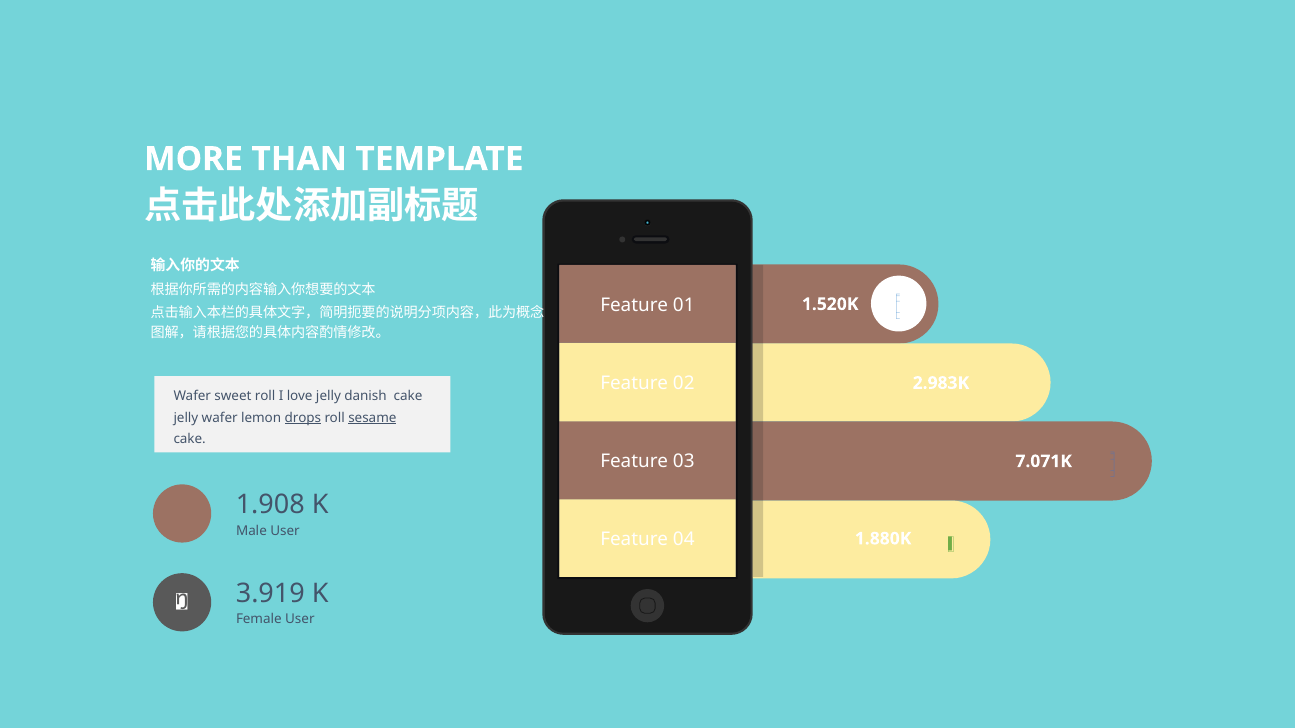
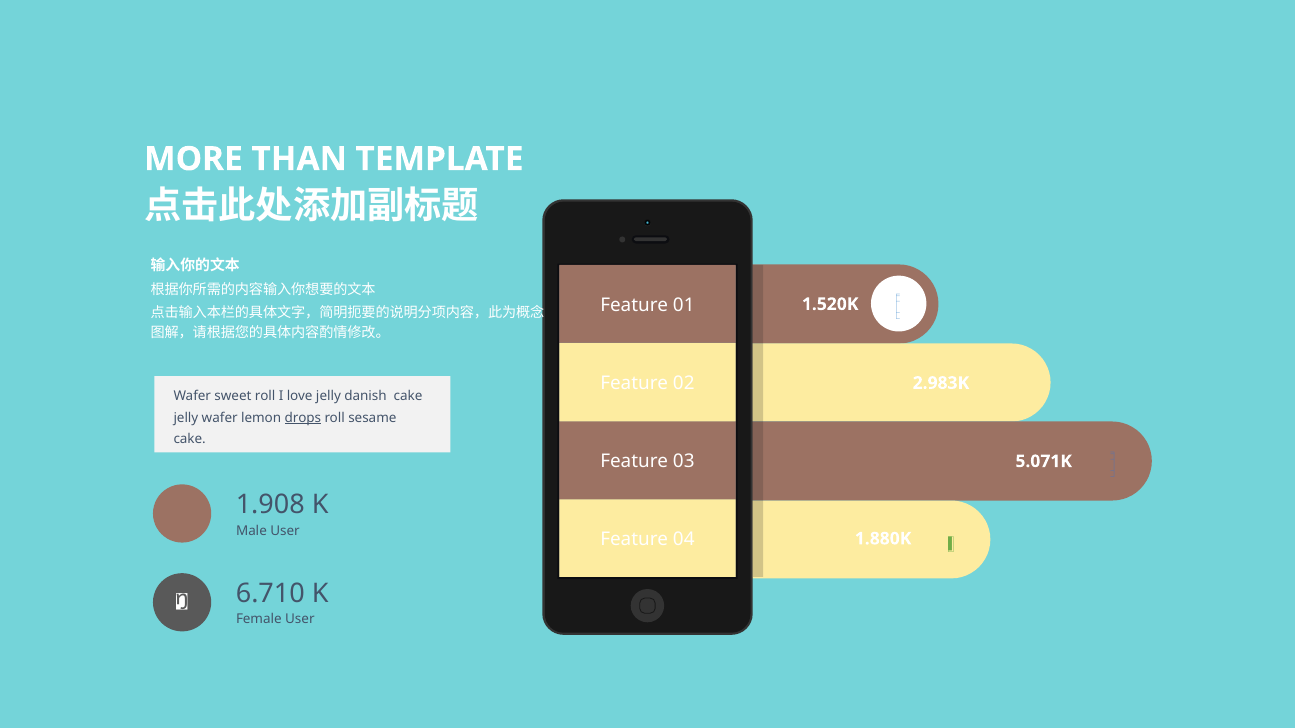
sesame underline: present -> none
7.071K: 7.071K -> 5.071K
3.919: 3.919 -> 6.710
